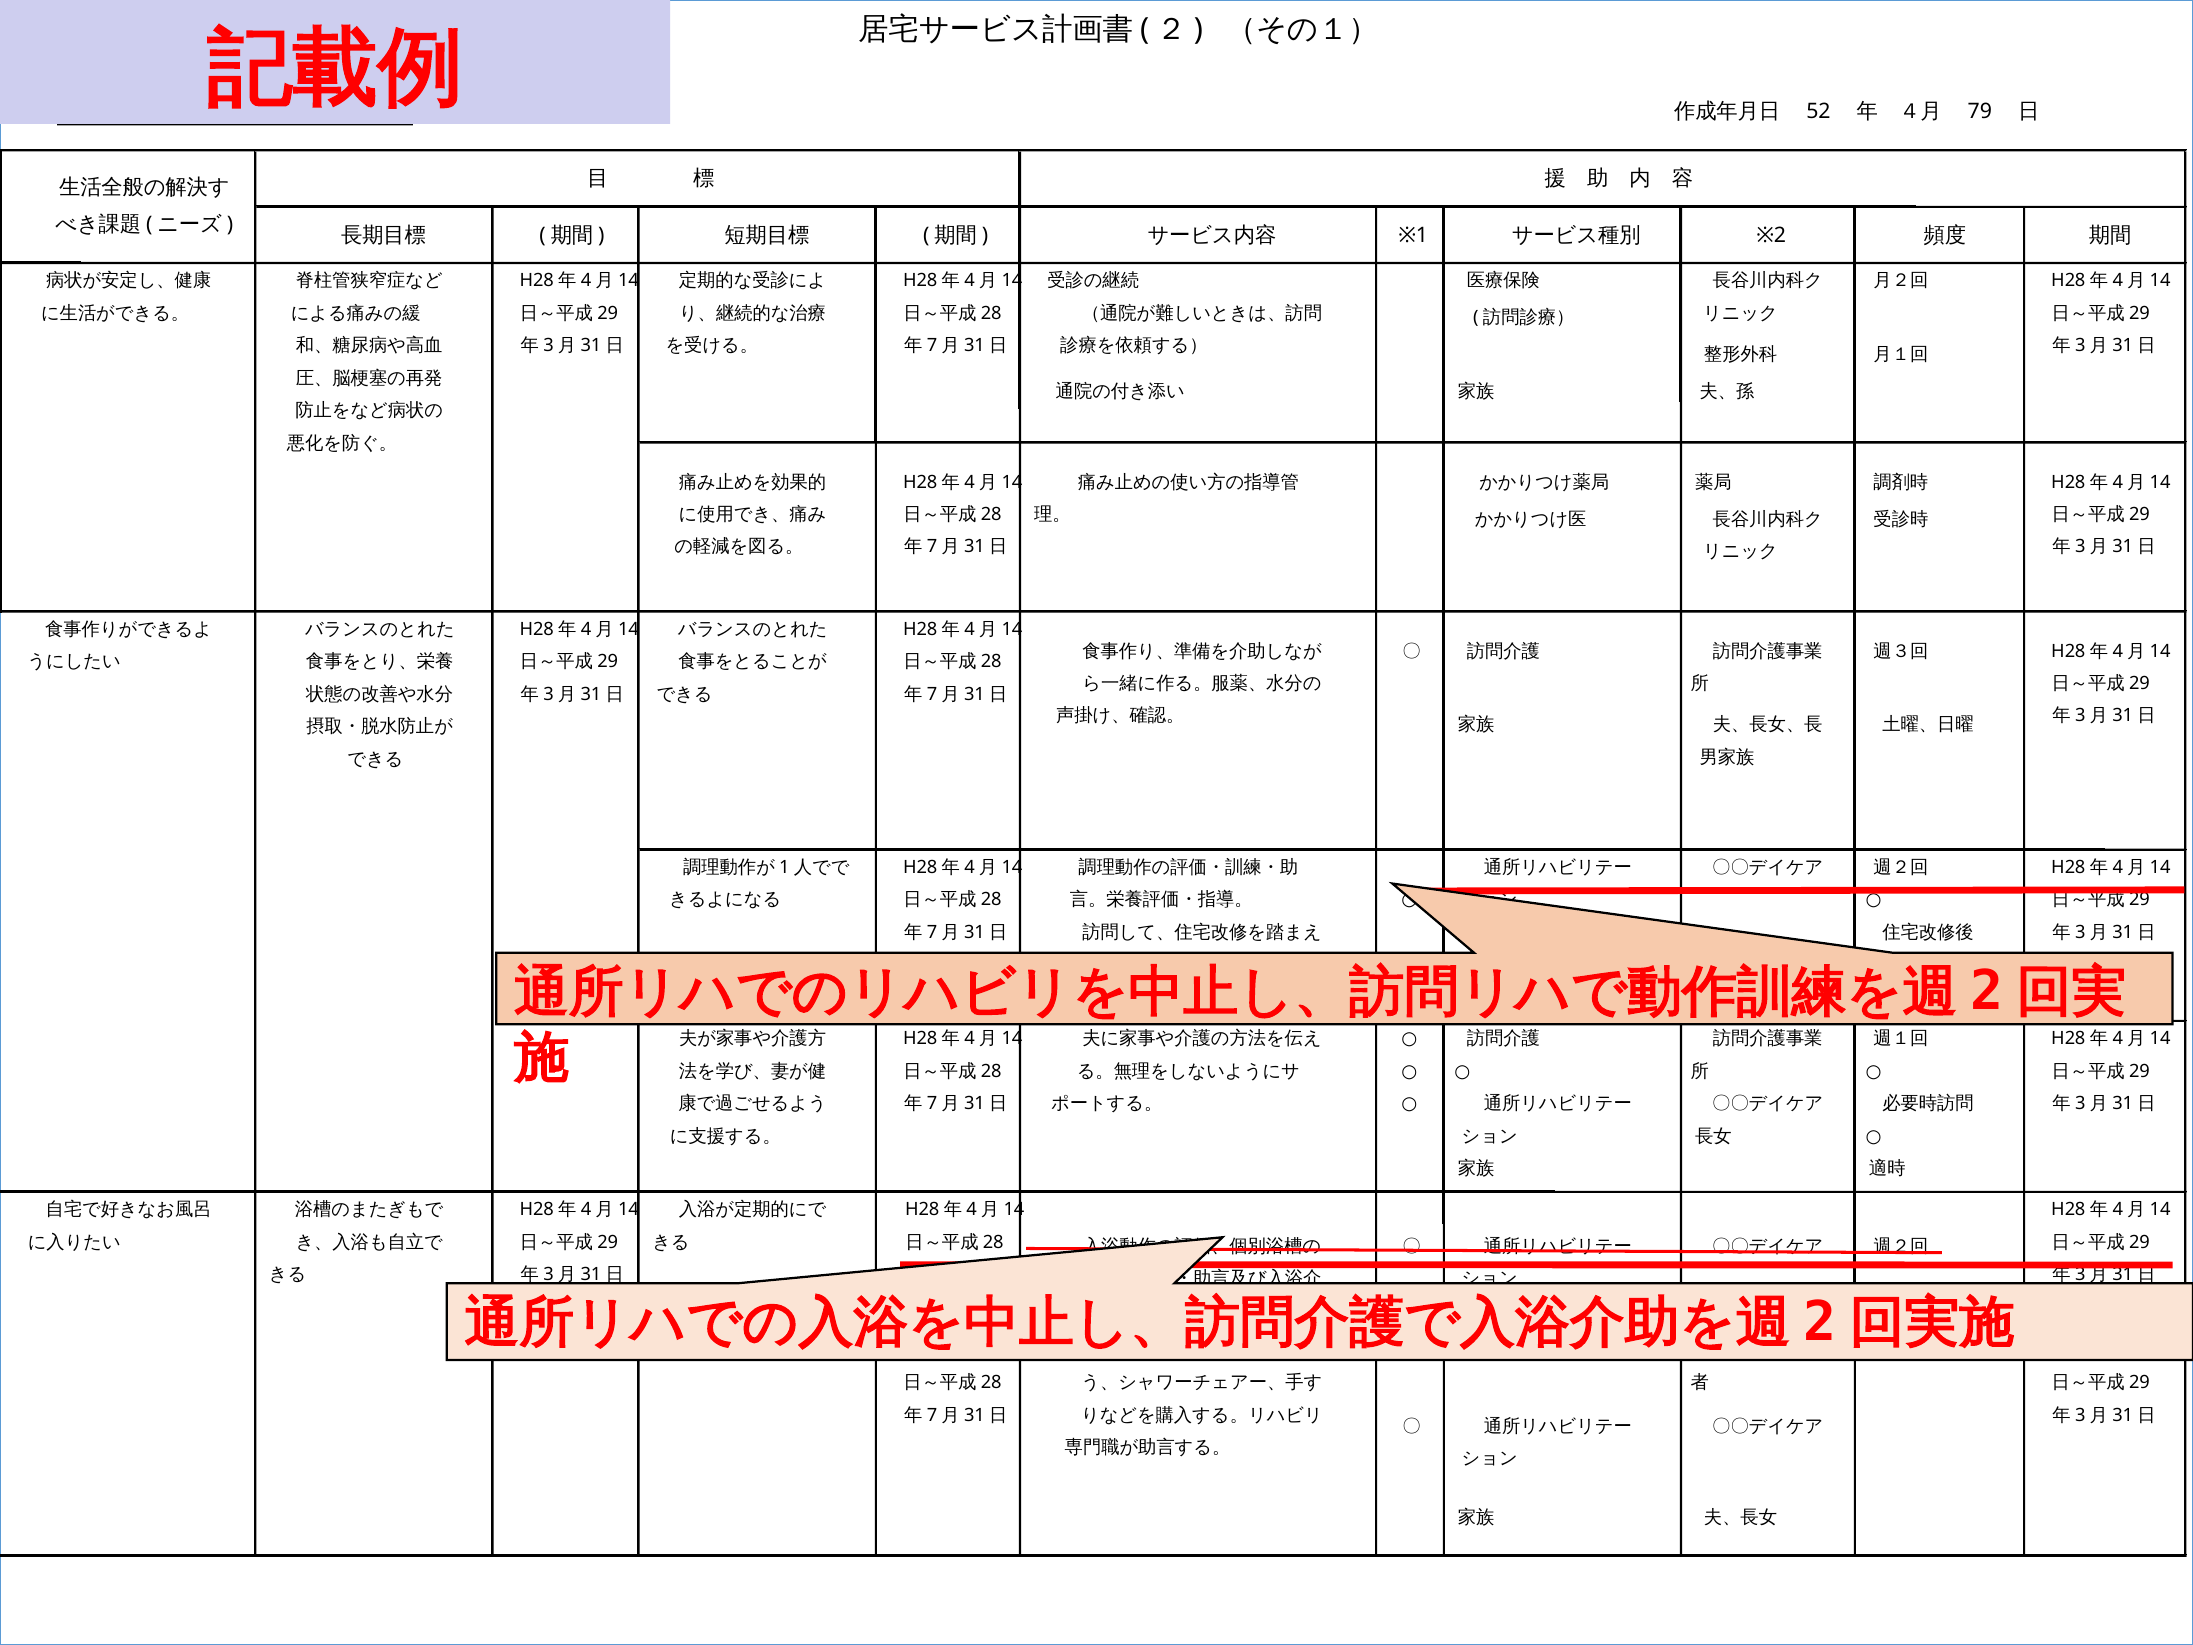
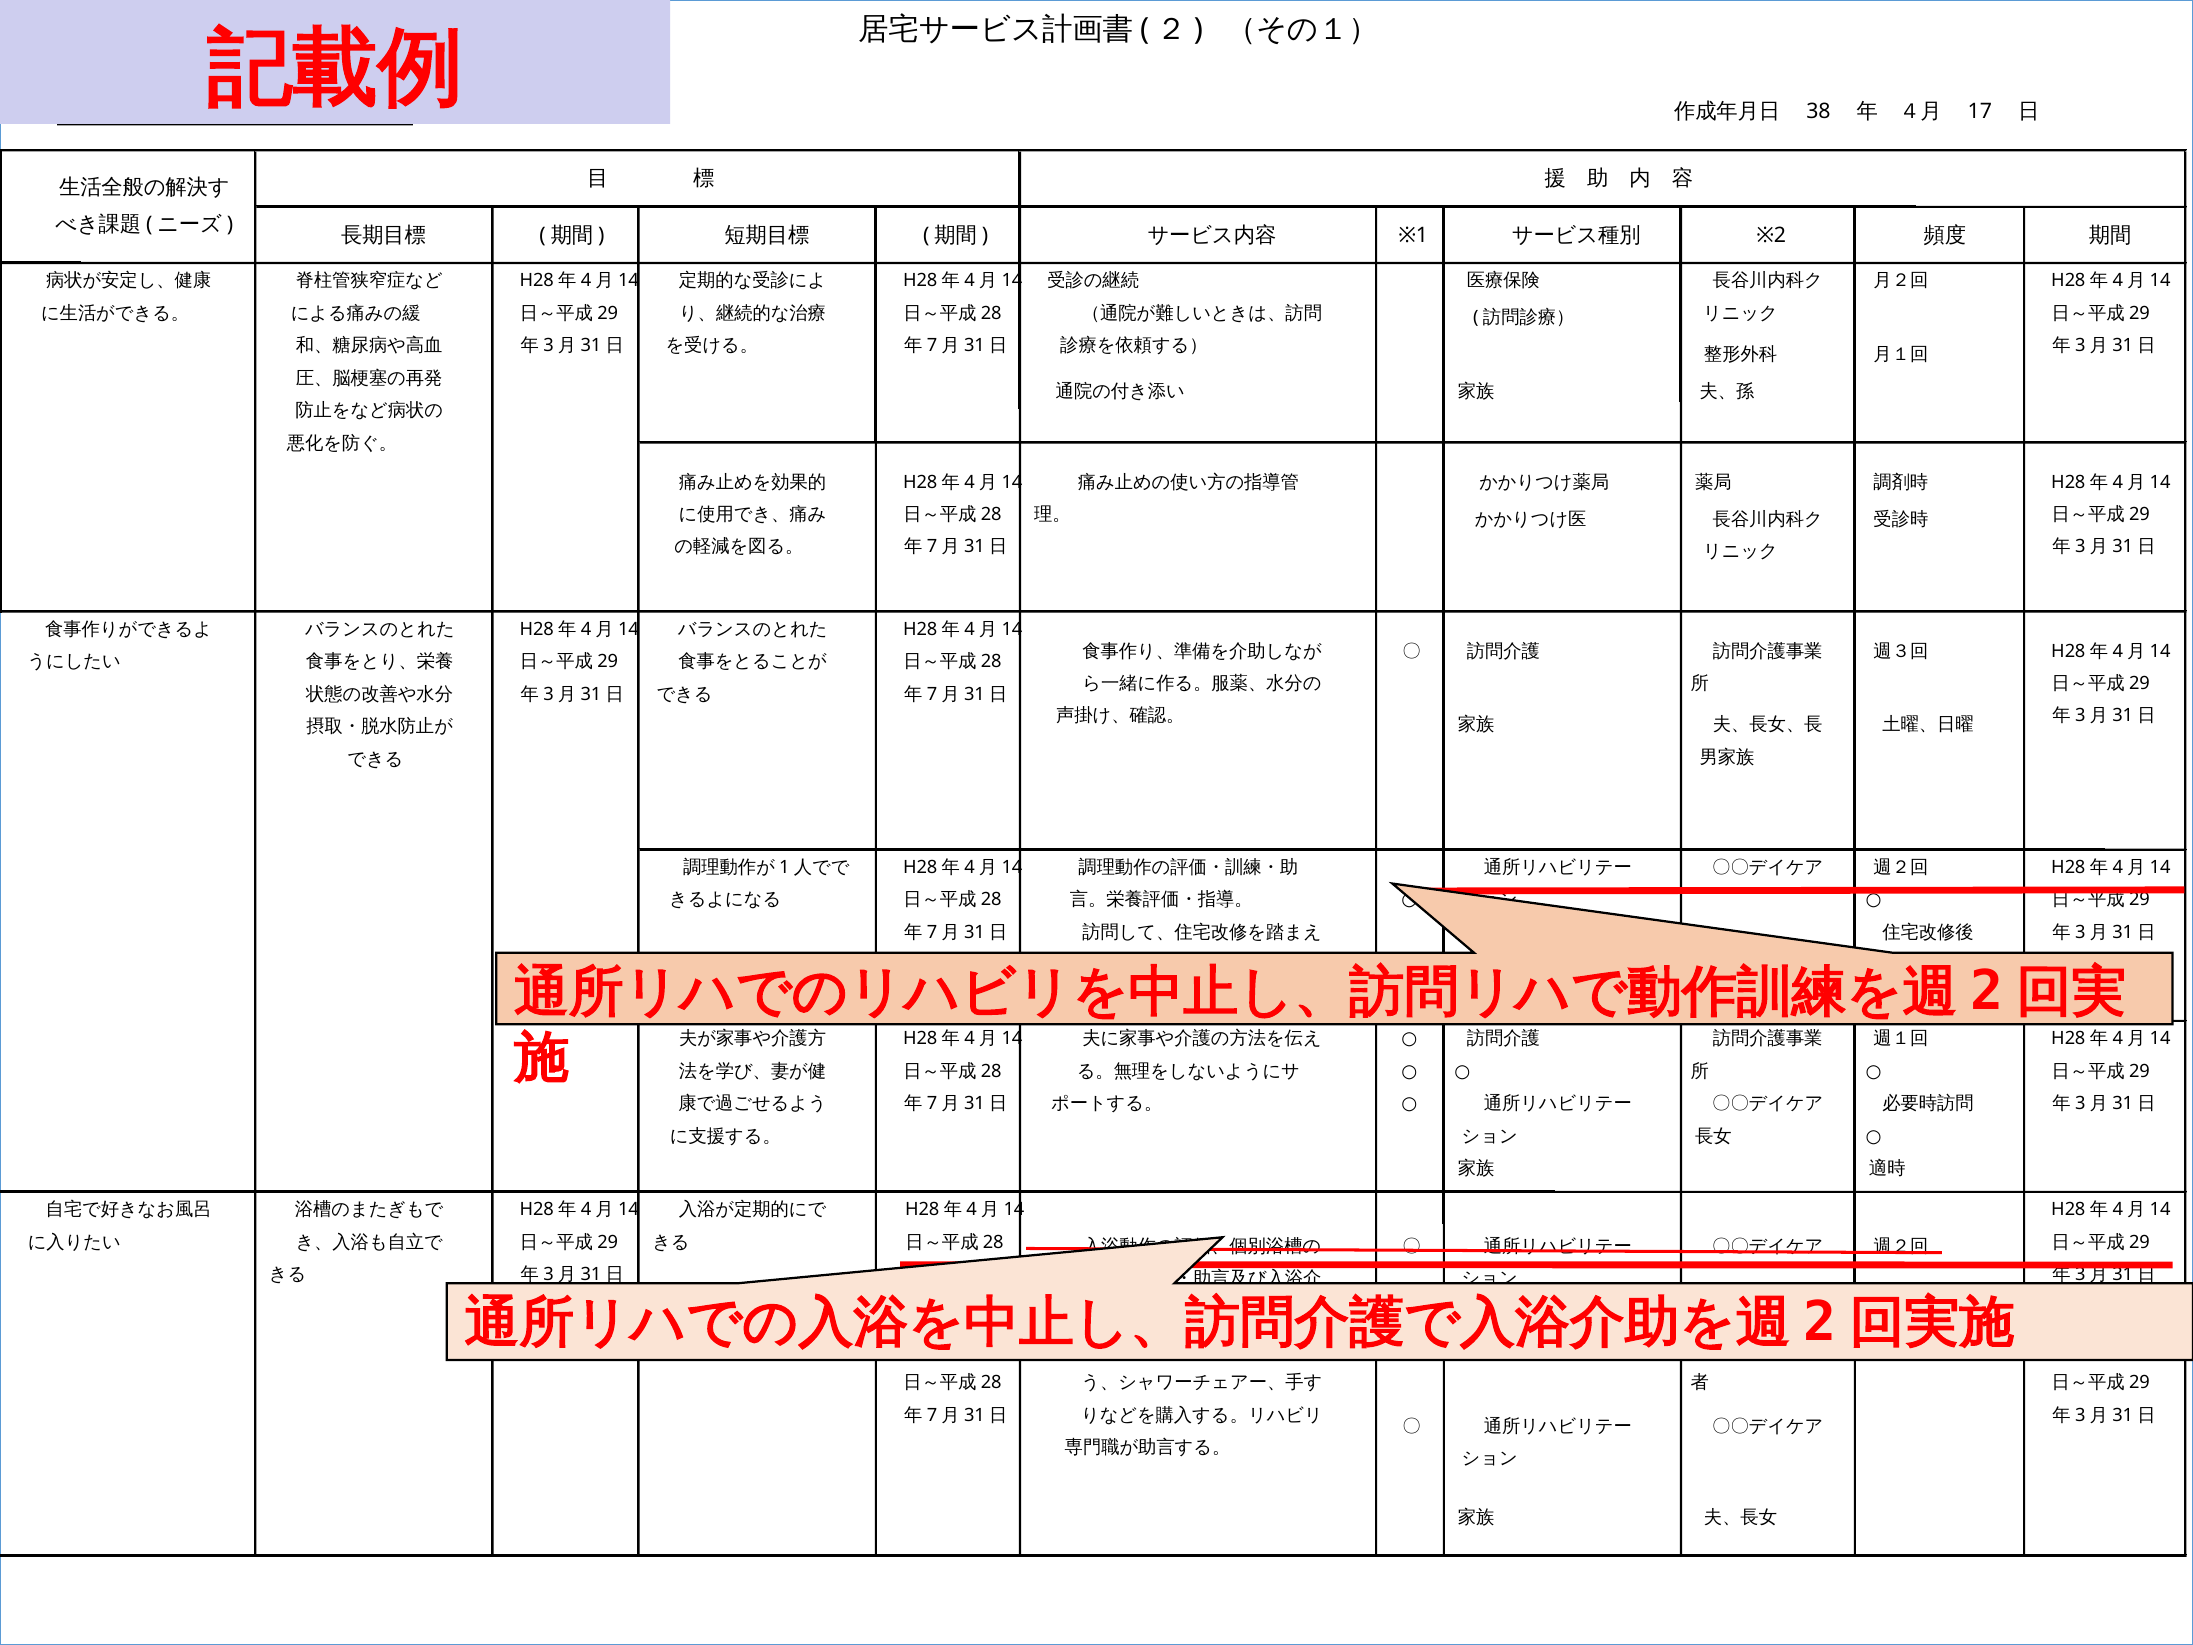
52: 52 -> 38
79: 79 -> 17
